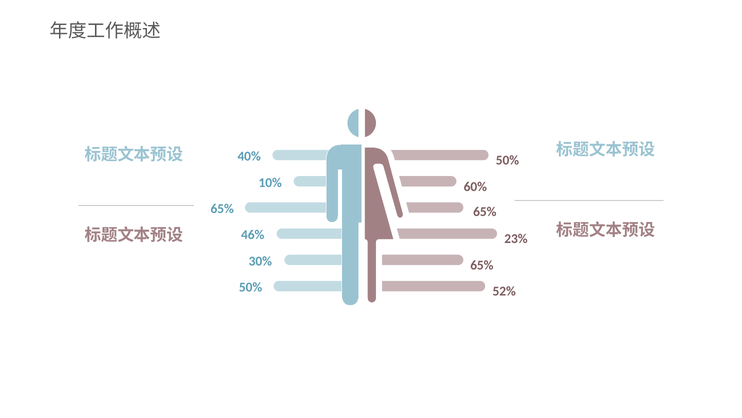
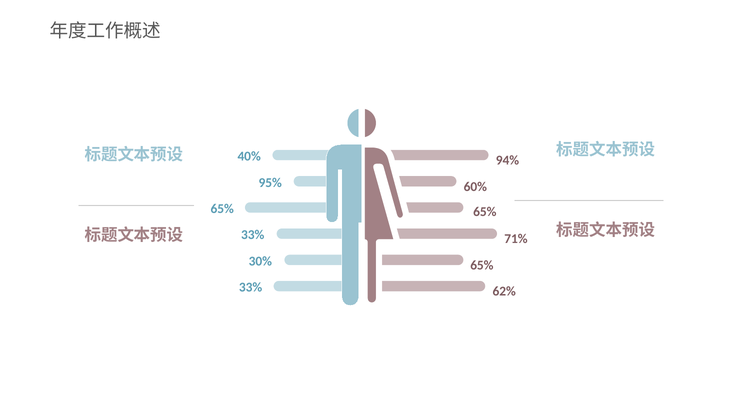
50% at (507, 160): 50% -> 94%
10%: 10% -> 95%
46% at (253, 235): 46% -> 33%
23%: 23% -> 71%
50% at (251, 287): 50% -> 33%
52%: 52% -> 62%
